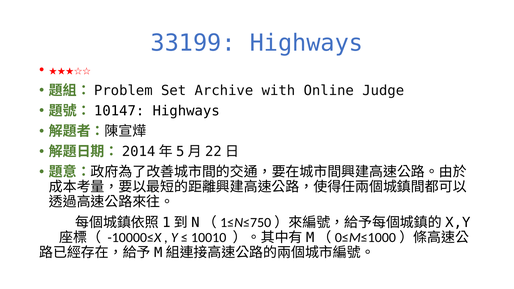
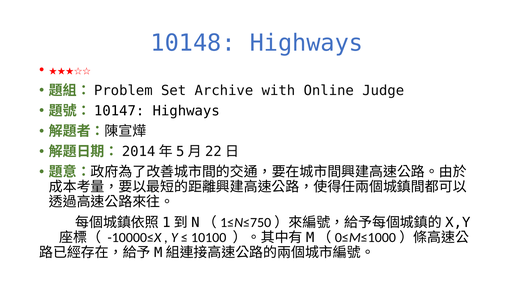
33199: 33199 -> 10148
10010: 10010 -> 10100
